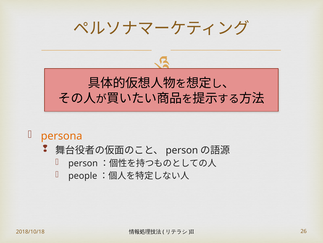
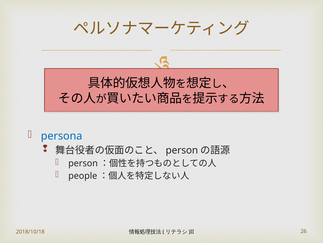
persona colour: orange -> blue
